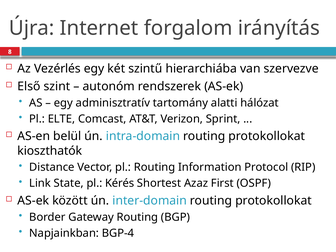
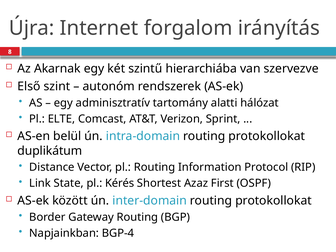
Vezérlés: Vezérlés -> Akarnak
kioszthatók: kioszthatók -> duplikátum
